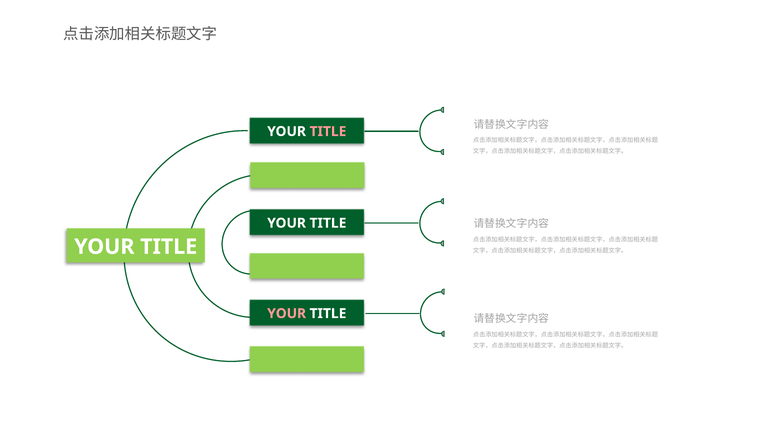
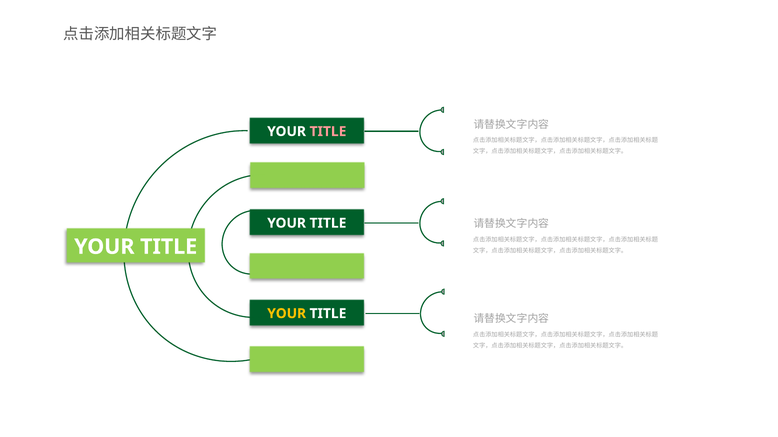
YOUR at (287, 314) colour: pink -> yellow
